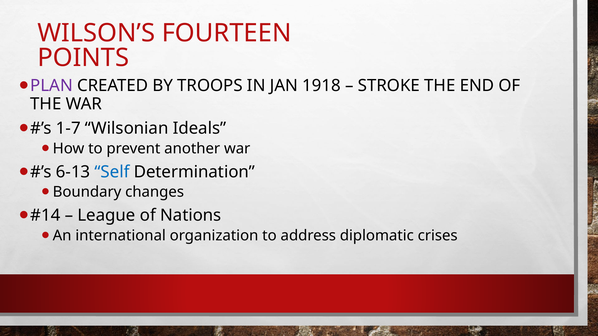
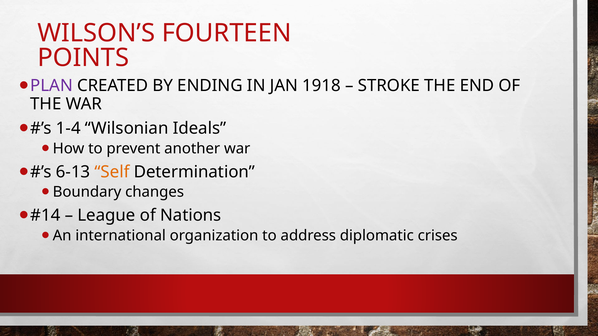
TROOPS: TROOPS -> ENDING
1-7: 1-7 -> 1-4
Self colour: blue -> orange
